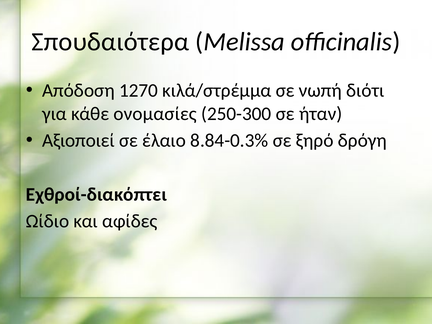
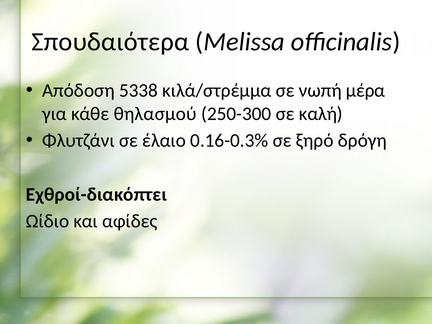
1270: 1270 -> 5338
διότι: διότι -> μέρα
ονομασίες: ονομασίες -> θηλασμού
ήταν: ήταν -> καλή
Αξιοποιεί: Αξιοποιεί -> Φλυτζάνι
8.84-0.3%: 8.84-0.3% -> 0.16-0.3%
